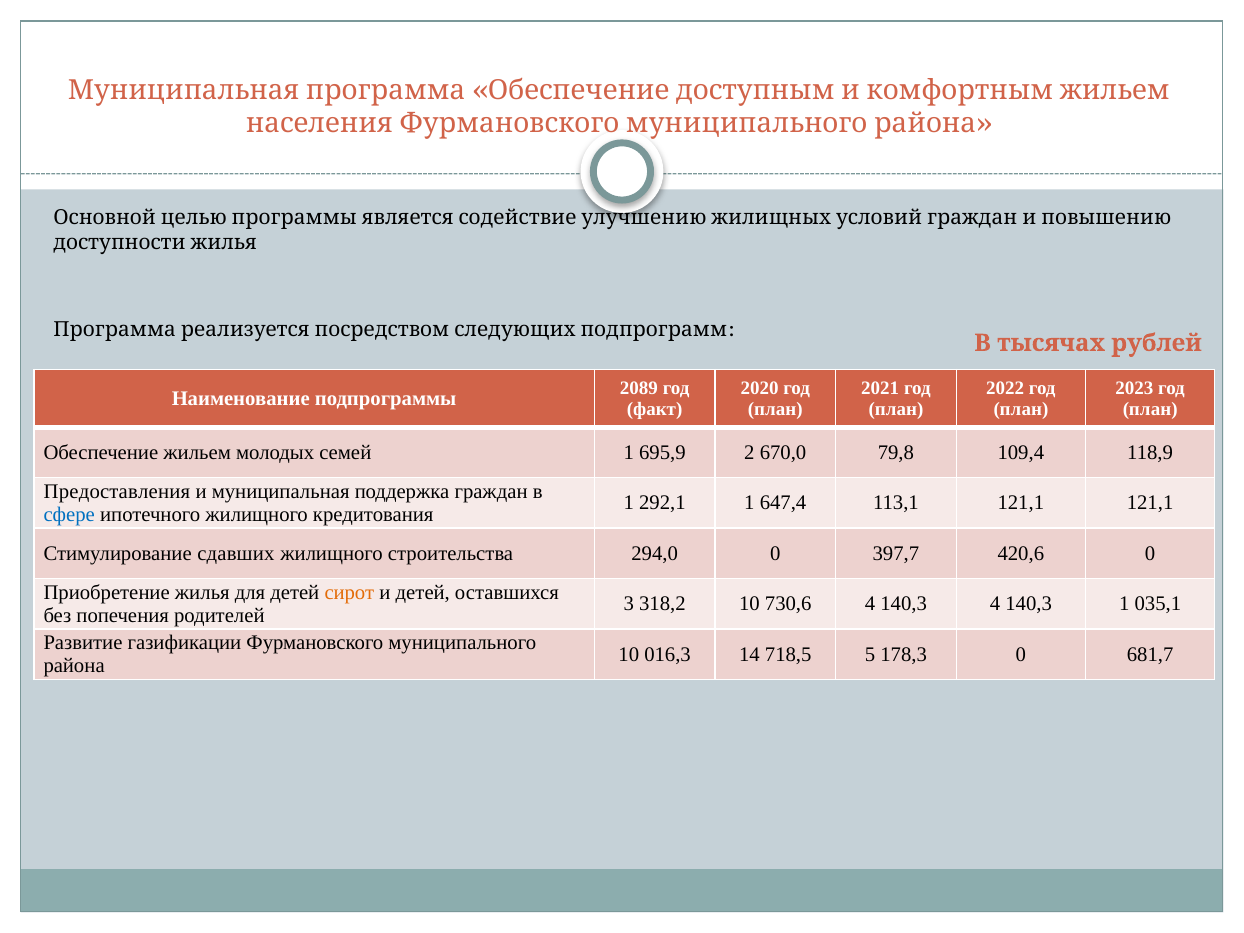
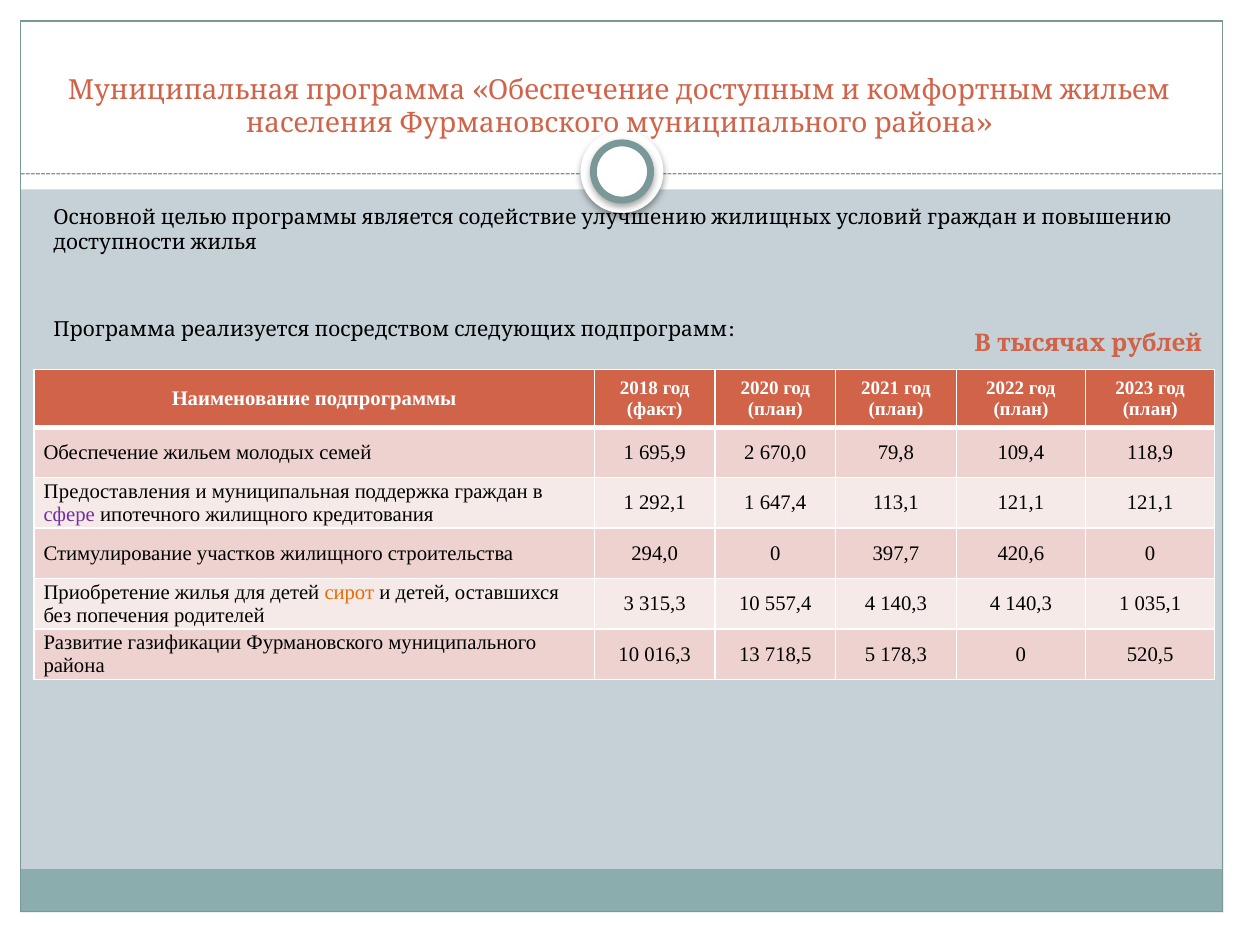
2089: 2089 -> 2018
сфере colour: blue -> purple
сдавших: сдавших -> участков
318,2: 318,2 -> 315,3
730,6: 730,6 -> 557,4
14: 14 -> 13
681,7: 681,7 -> 520,5
